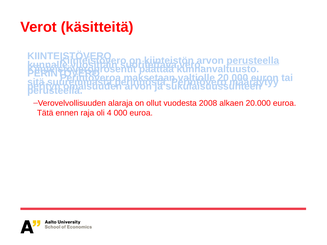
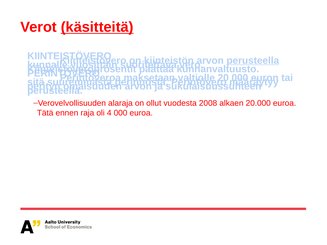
käsitteitä underline: none -> present
